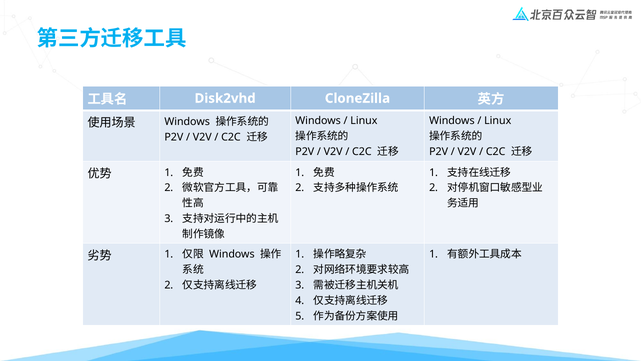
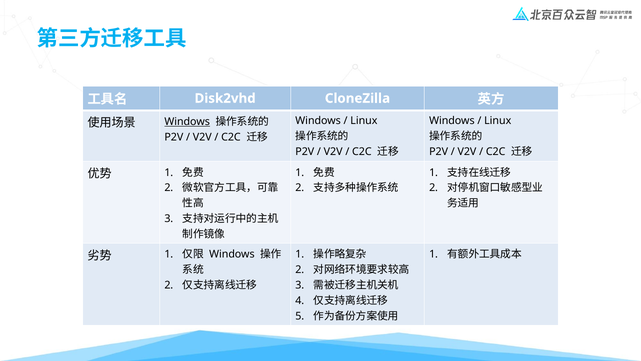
Windows at (187, 122) underline: none -> present
